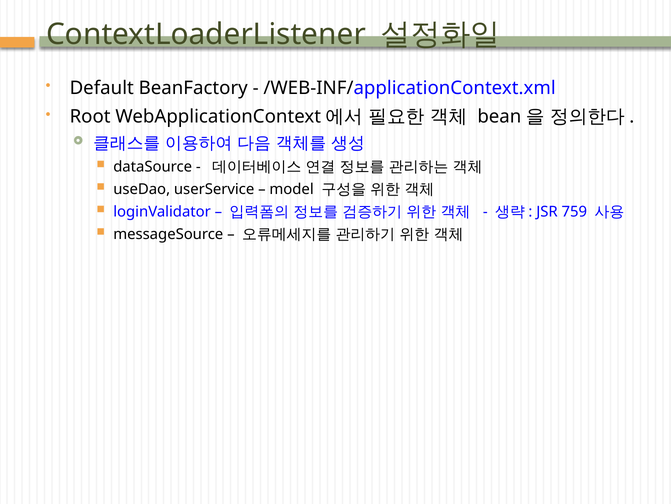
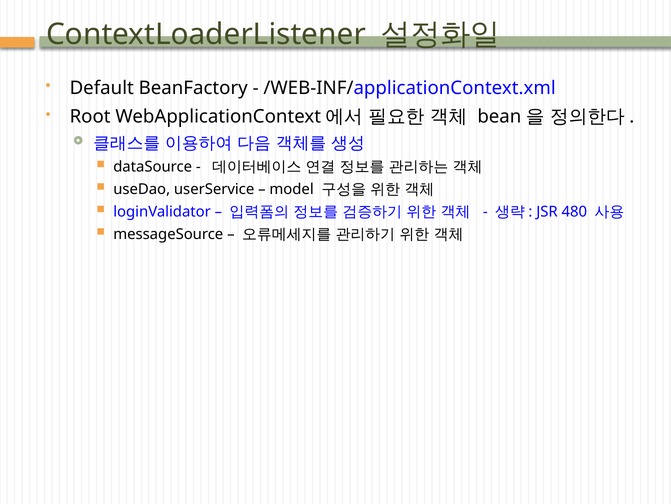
759: 759 -> 480
